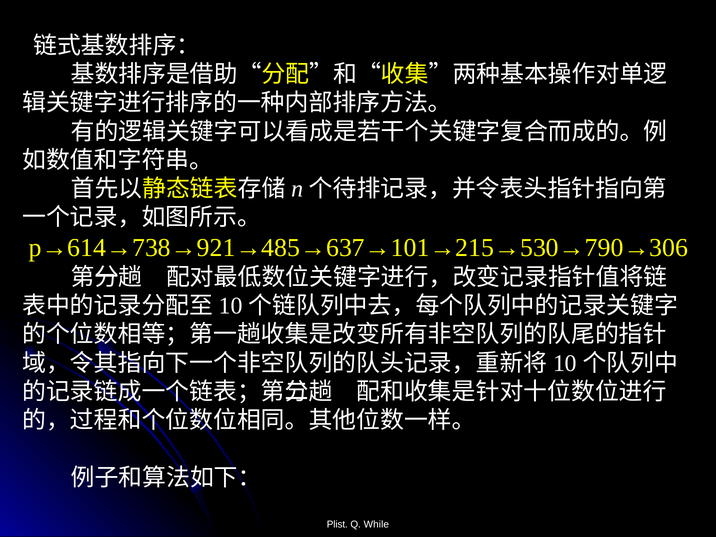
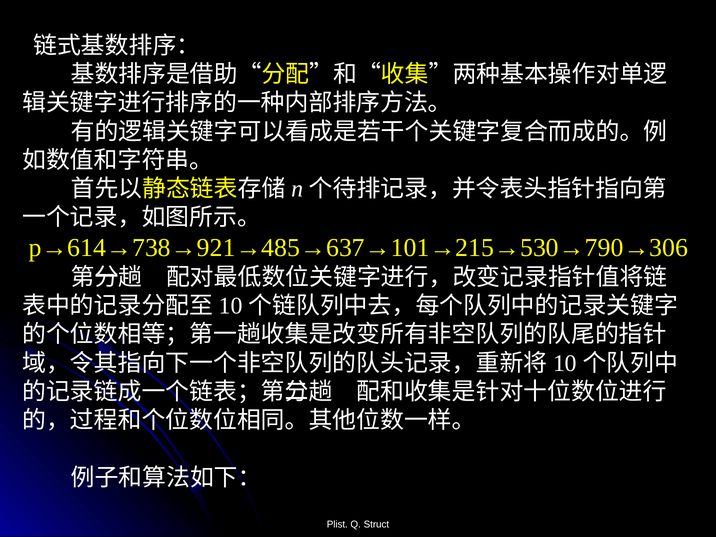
While: While -> Struct
